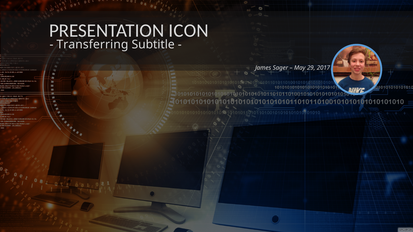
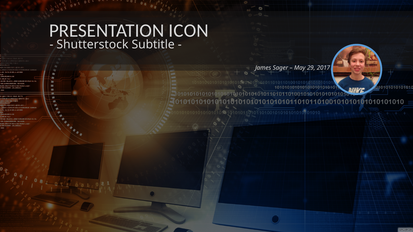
Transferring: Transferring -> Shutterstock
